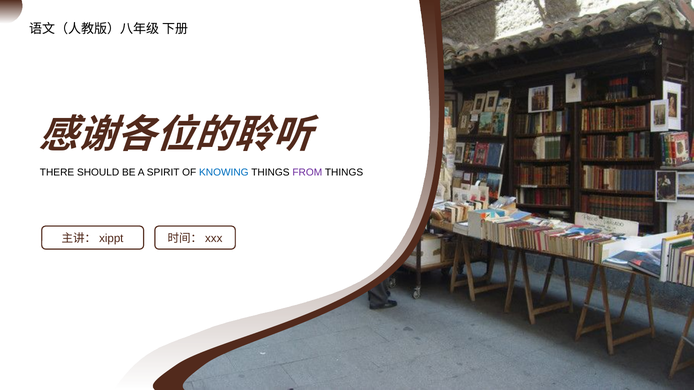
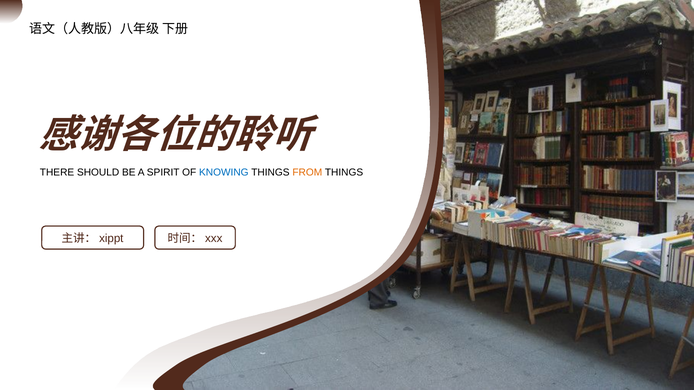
FROM colour: purple -> orange
